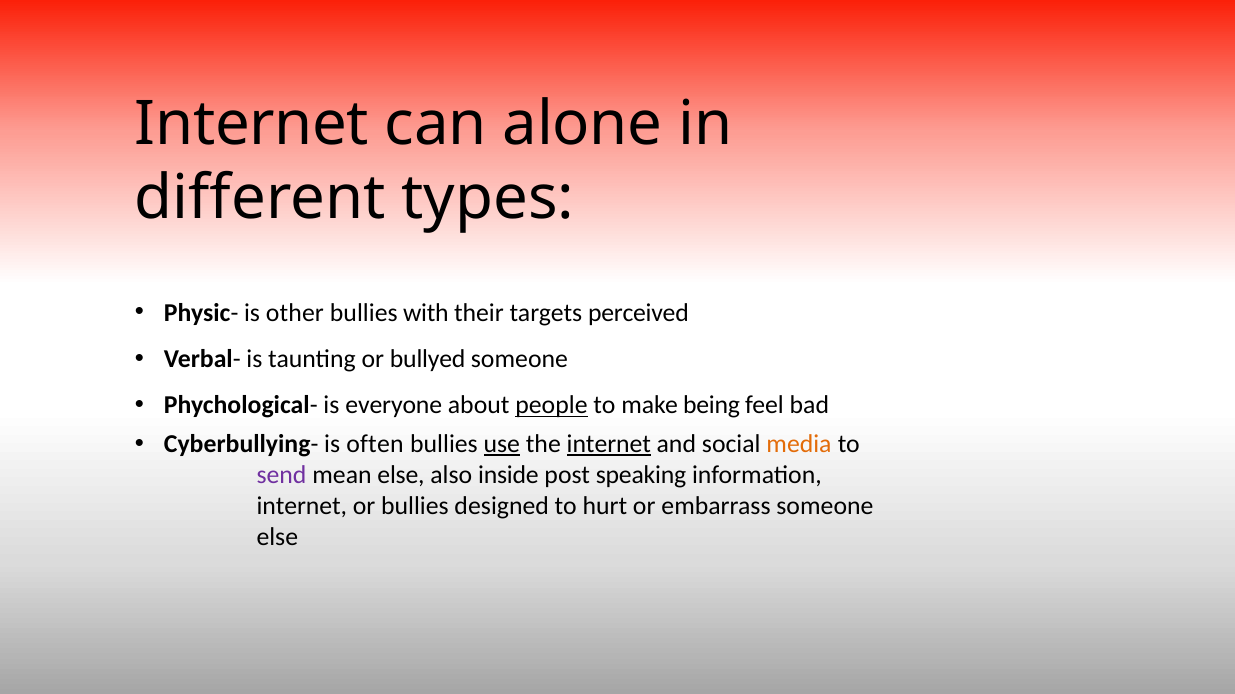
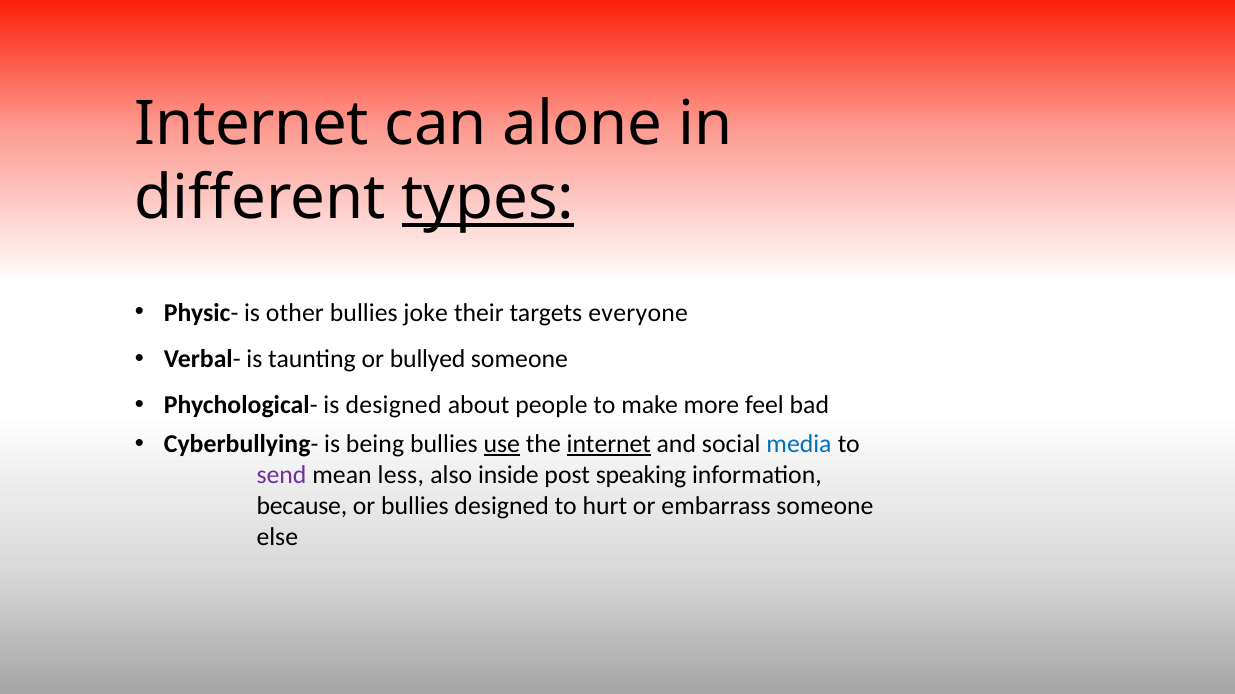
types underline: none -> present
with: with -> joke
perceived: perceived -> everyone
is everyone: everyone -> designed
people underline: present -> none
being: being -> more
often: often -> being
media colour: orange -> blue
mean else: else -> less
internet at (302, 506): internet -> because
